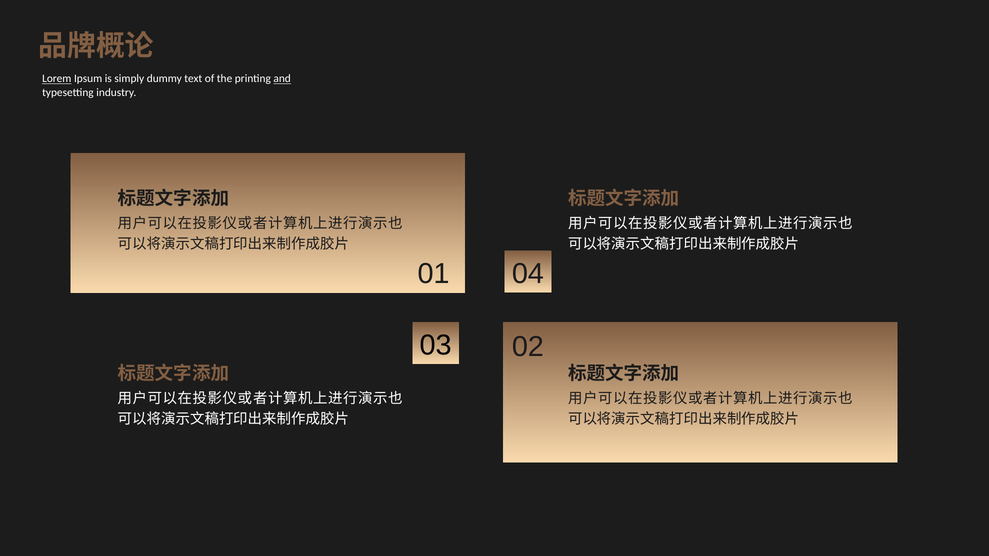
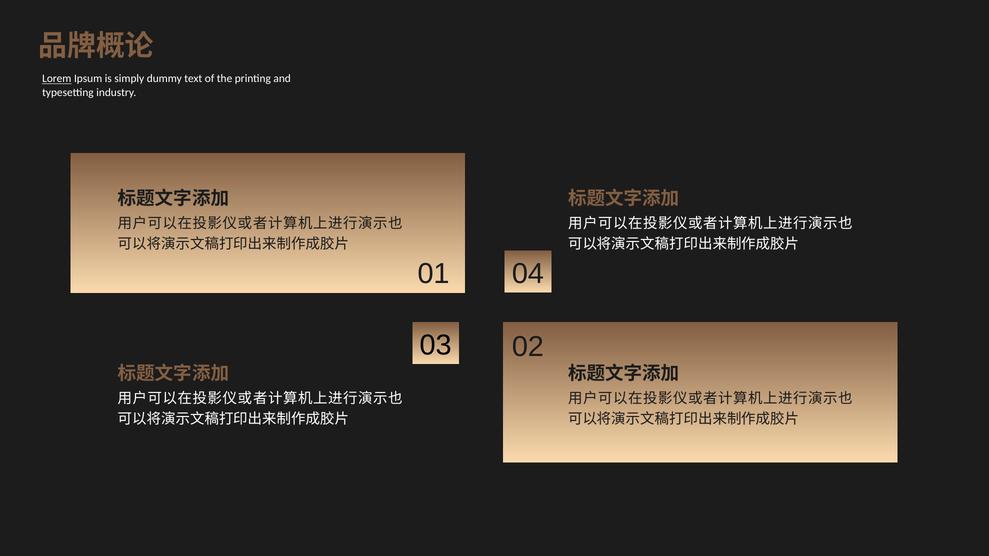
and underline: present -> none
